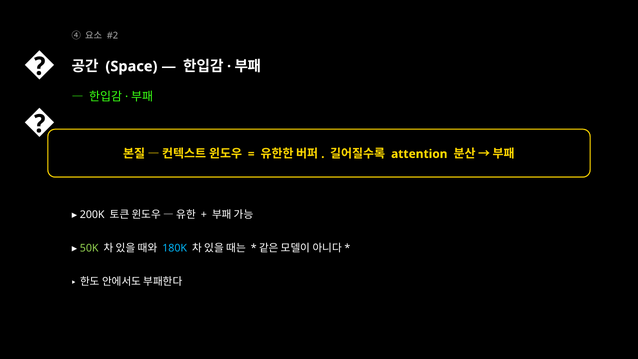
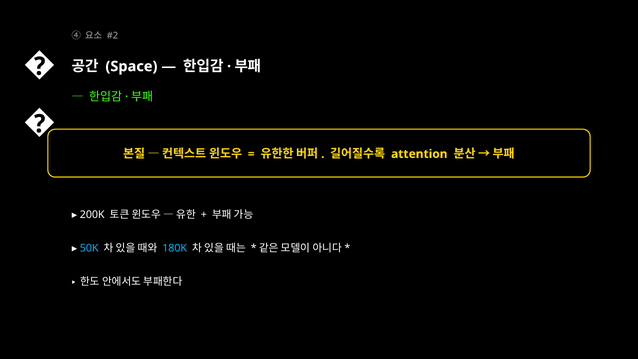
50K colour: light green -> light blue
